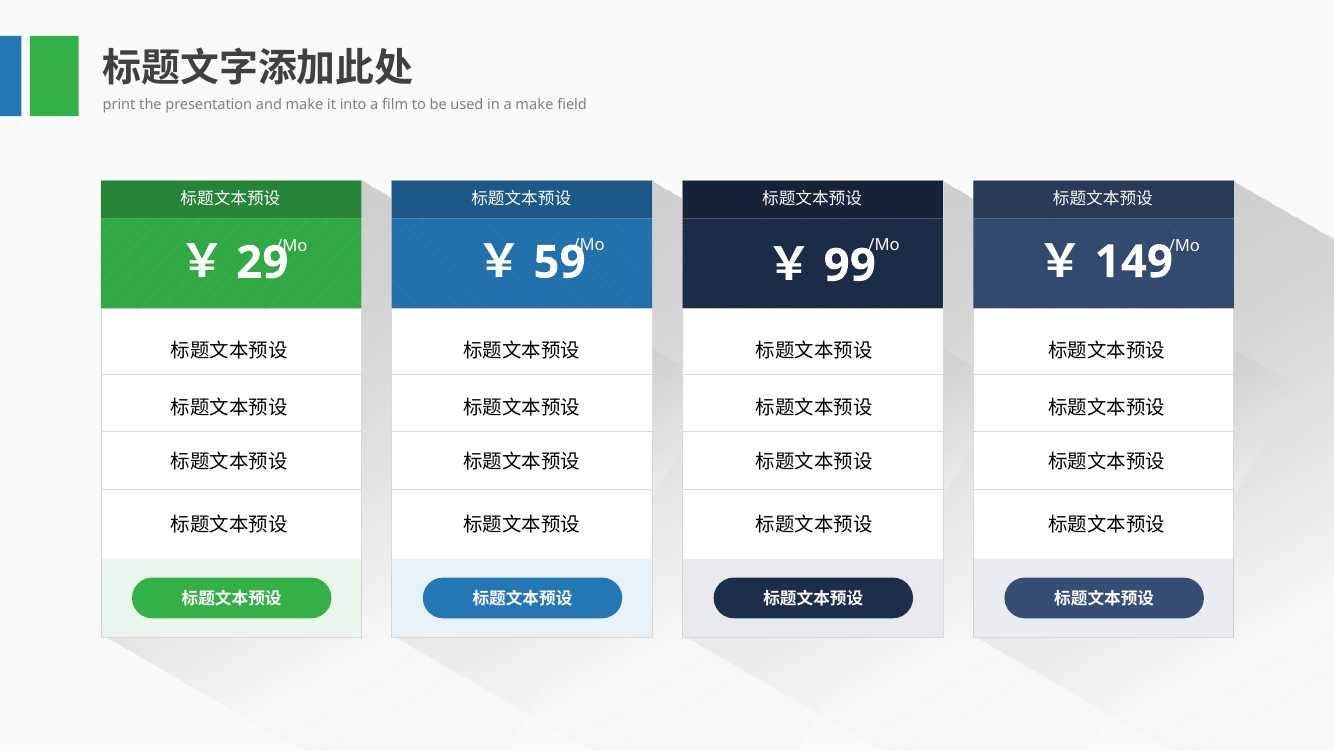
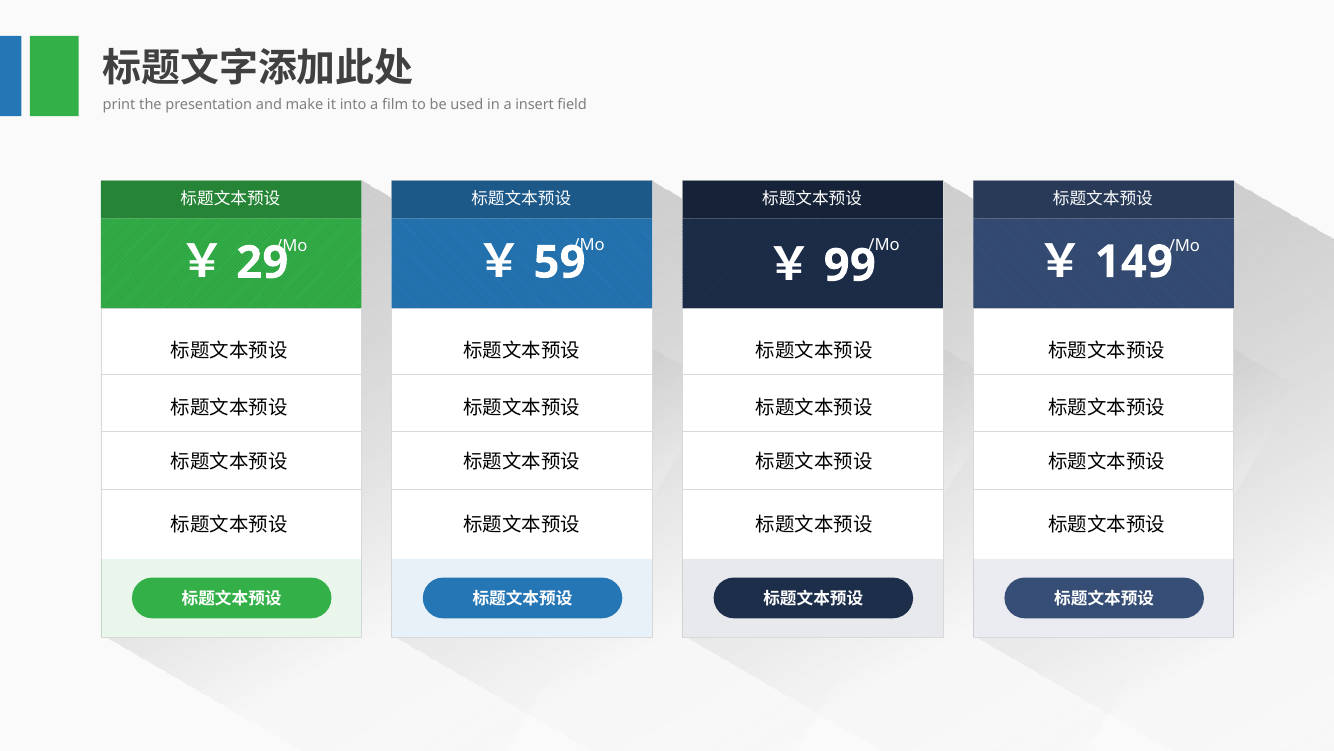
a make: make -> insert
